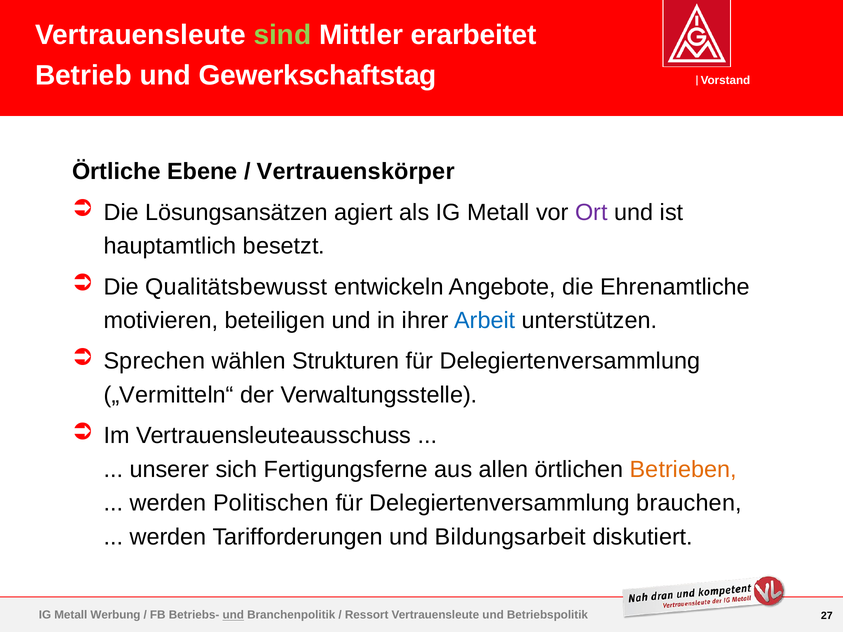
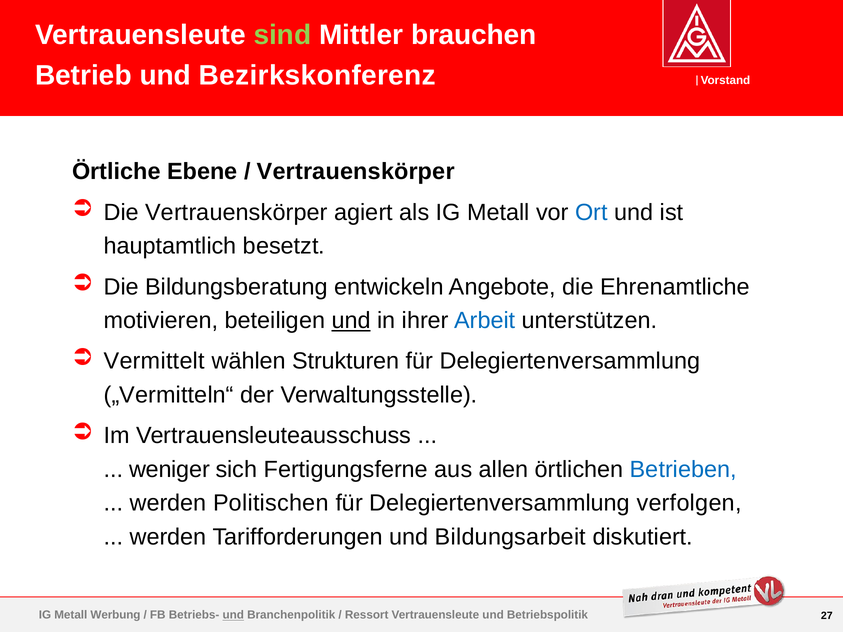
erarbeitet: erarbeitet -> brauchen
Gewerkschaftstag: Gewerkschaftstag -> Bezirkskonferenz
Die Lösungsansätzen: Lösungsansätzen -> Vertrauenskörper
Ort colour: purple -> blue
Qualitätsbewusst: Qualitätsbewusst -> Bildungsberatung
und at (351, 321) underline: none -> present
Sprechen: Sprechen -> Vermittelt
unserer: unserer -> weniger
Betrieben colour: orange -> blue
brauchen: brauchen -> verfolgen
